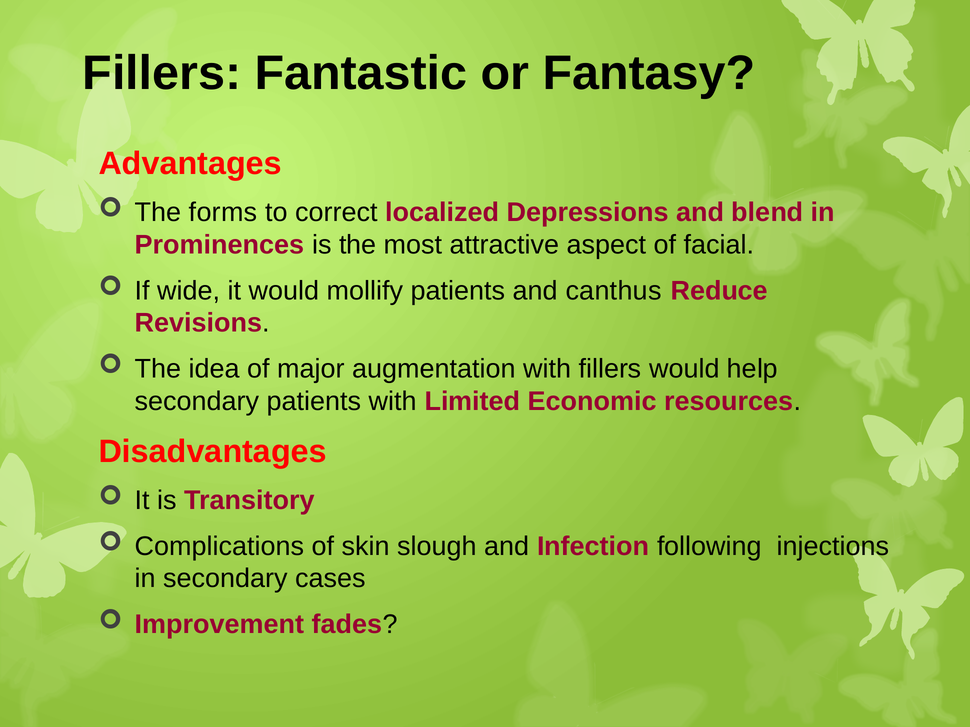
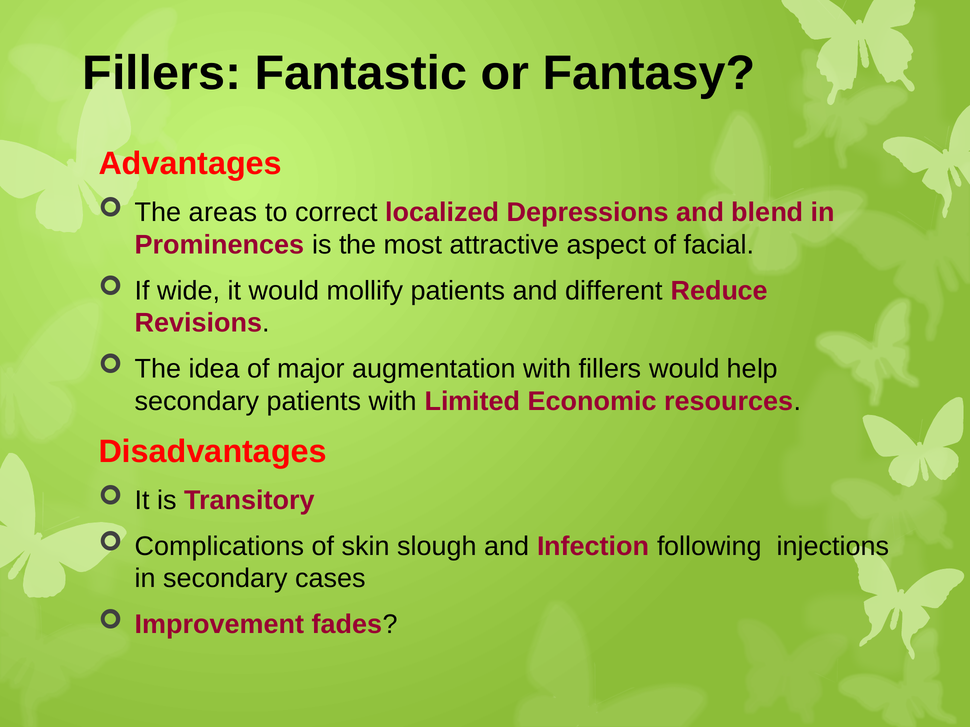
forms: forms -> areas
canthus: canthus -> different
